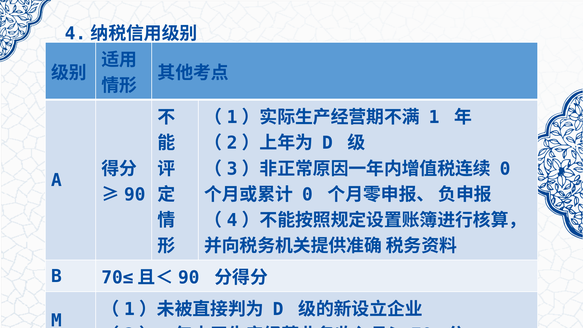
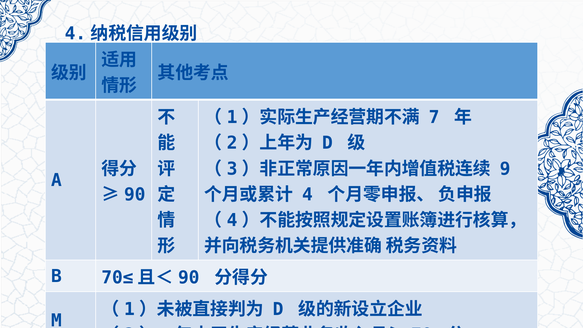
1: 1 -> 7
0 at (505, 169): 0 -> 9
0 at (307, 195): 0 -> 4
